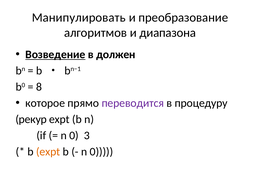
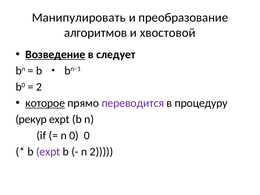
диапазона: диапазона -> хвостовой
должен: должен -> следует
8 at (39, 87): 8 -> 2
которое underline: none -> present
0 3: 3 -> 0
expt at (48, 152) colour: orange -> purple
0 at (101, 152): 0 -> 2
